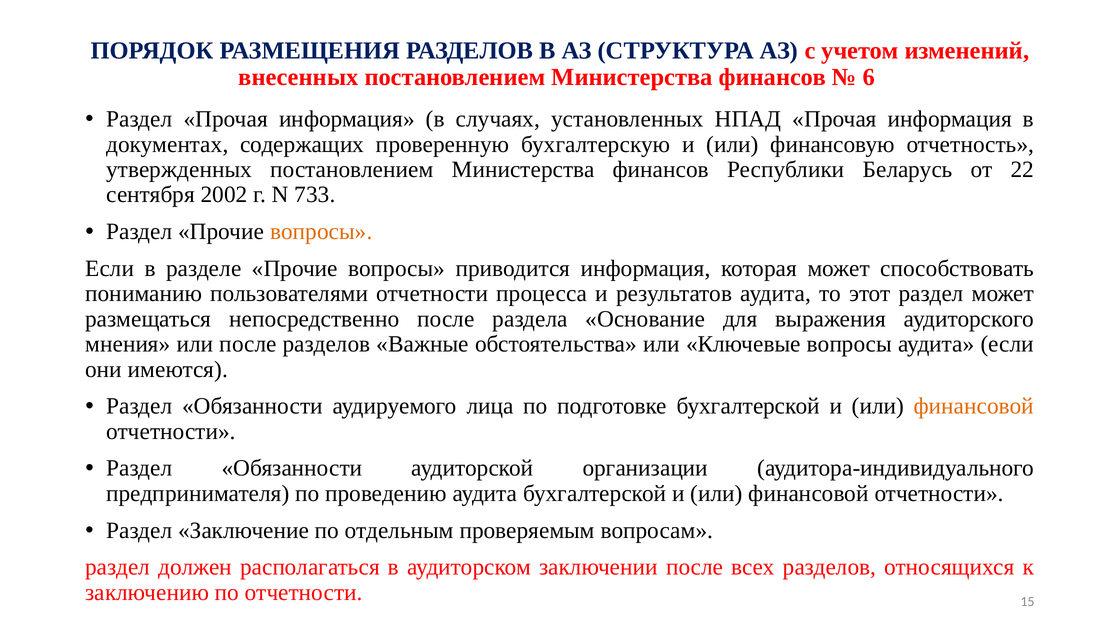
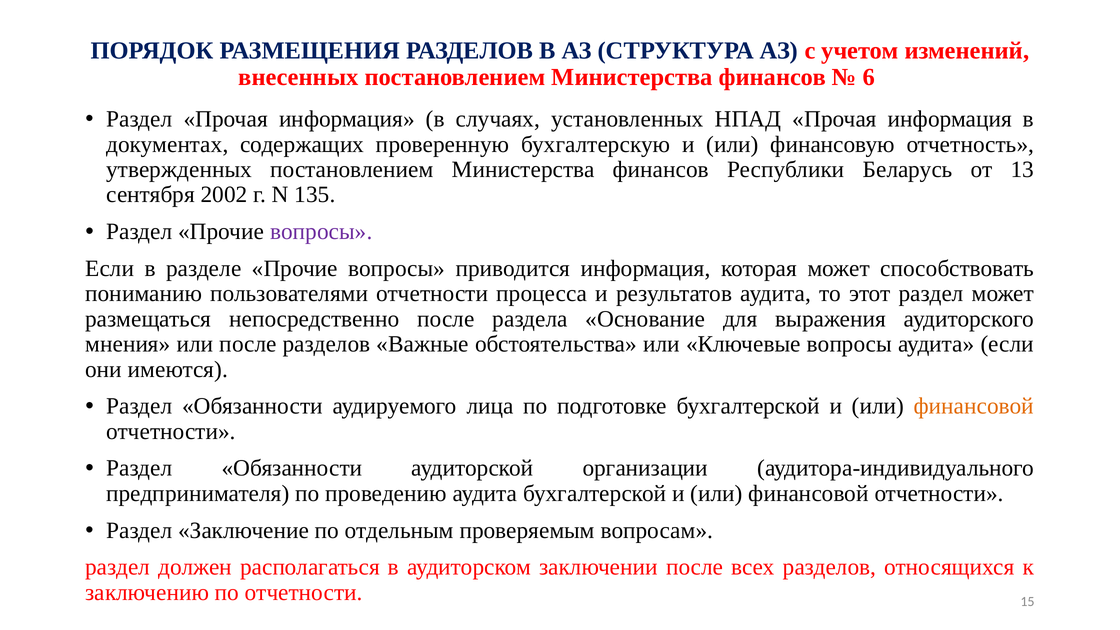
22: 22 -> 13
733: 733 -> 135
вопросы at (321, 232) colour: orange -> purple
